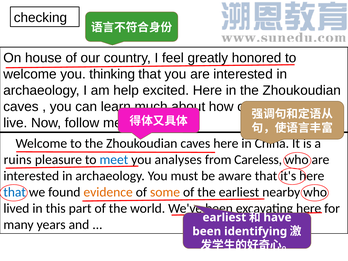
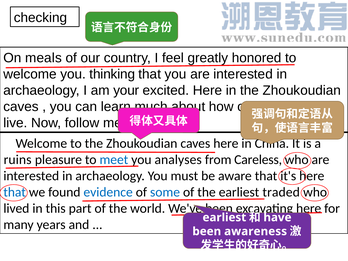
house: house -> meals
help: help -> your
evidence colour: orange -> blue
some colour: orange -> blue
nearby: nearby -> traded
identifying: identifying -> awareness
